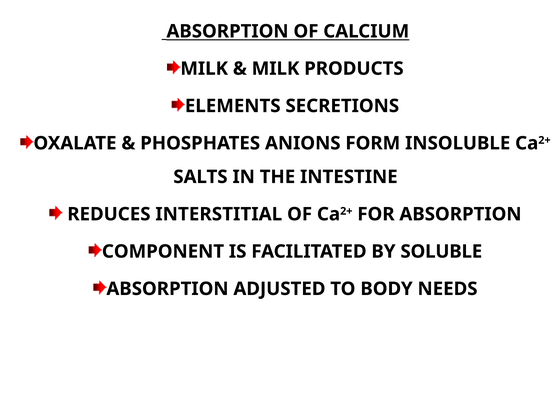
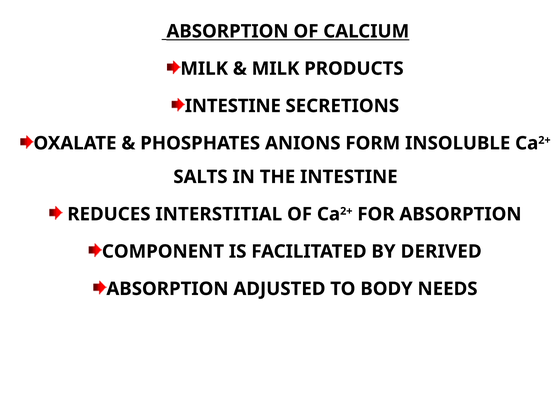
ELEMENTS at (233, 106): ELEMENTS -> INTESTINE
SOLUBLE: SOLUBLE -> DERIVED
